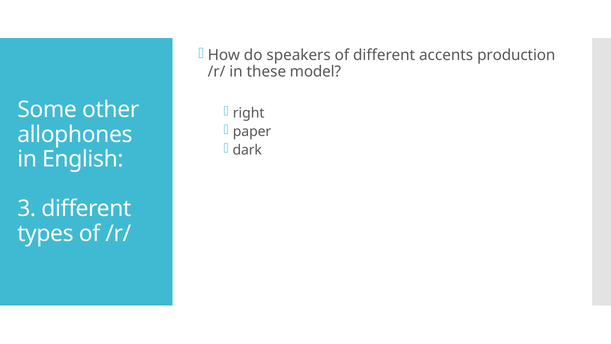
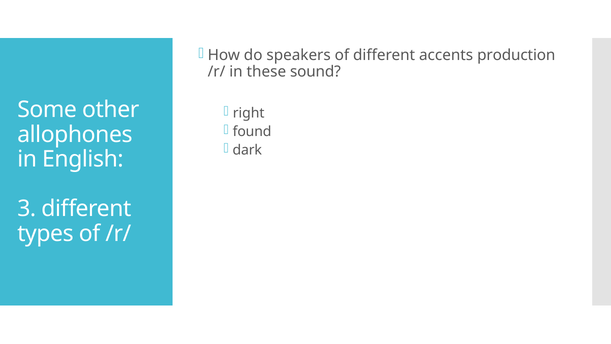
model: model -> sound
paper: paper -> found
